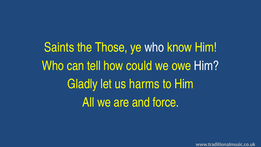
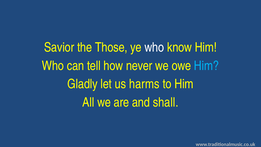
Saints: Saints -> Savior
could: could -> never
Him at (206, 66) colour: white -> light blue
force: force -> shall
